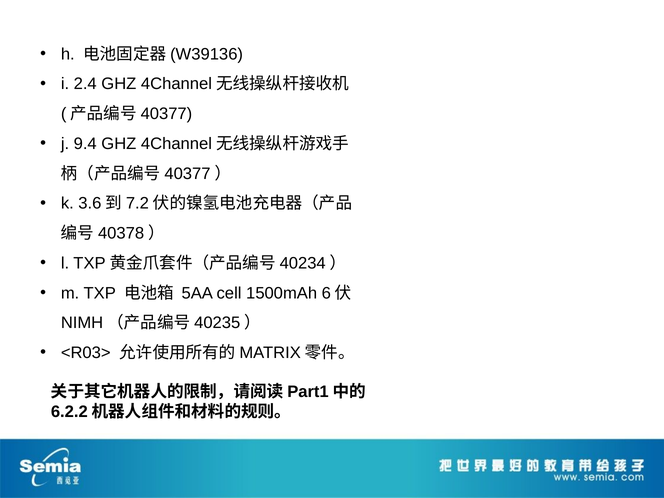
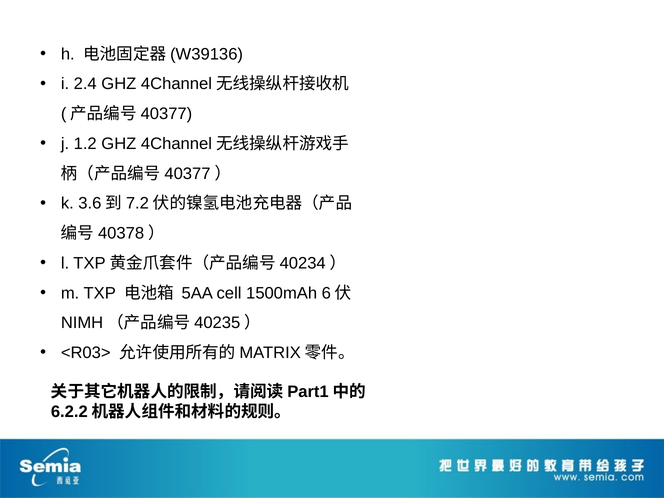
9.4: 9.4 -> 1.2
